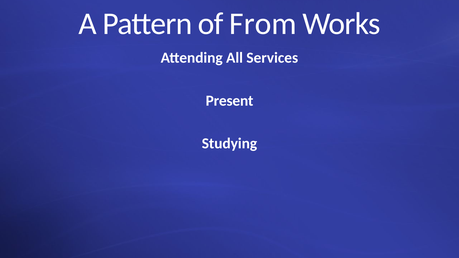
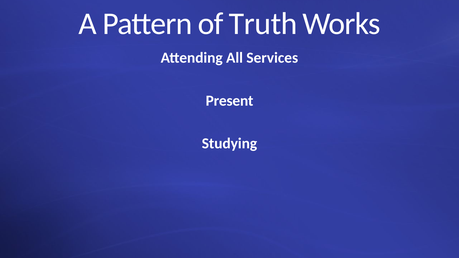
From: From -> Truth
